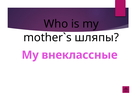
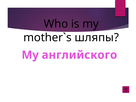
внеклассные: внеклассные -> английского
